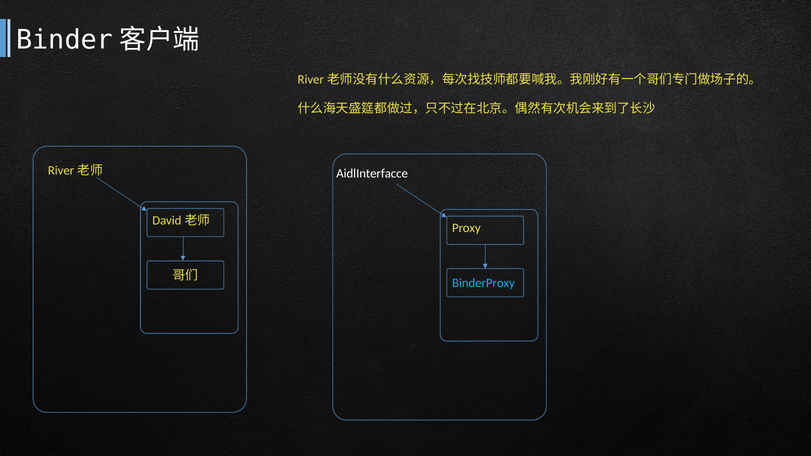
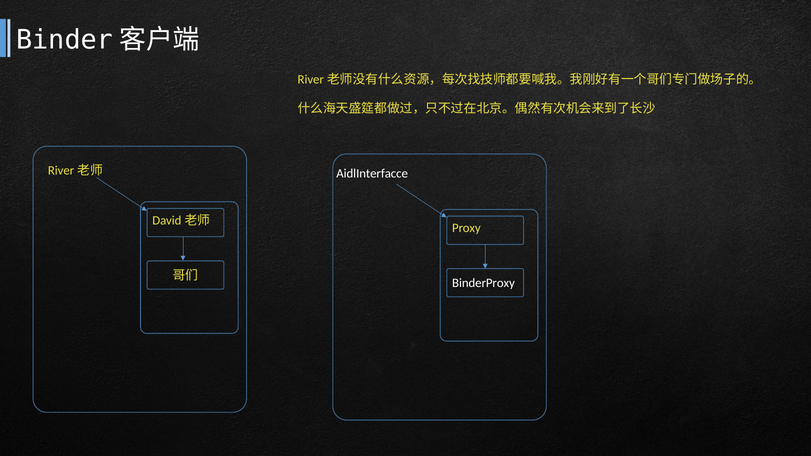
BinderProxy colour: light blue -> white
